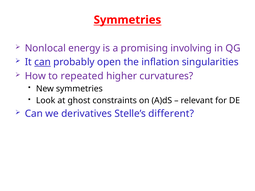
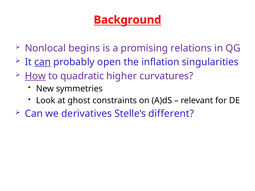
Symmetries at (127, 20): Symmetries -> Background
energy: energy -> begins
involving: involving -> relations
How underline: none -> present
repeated: repeated -> quadratic
